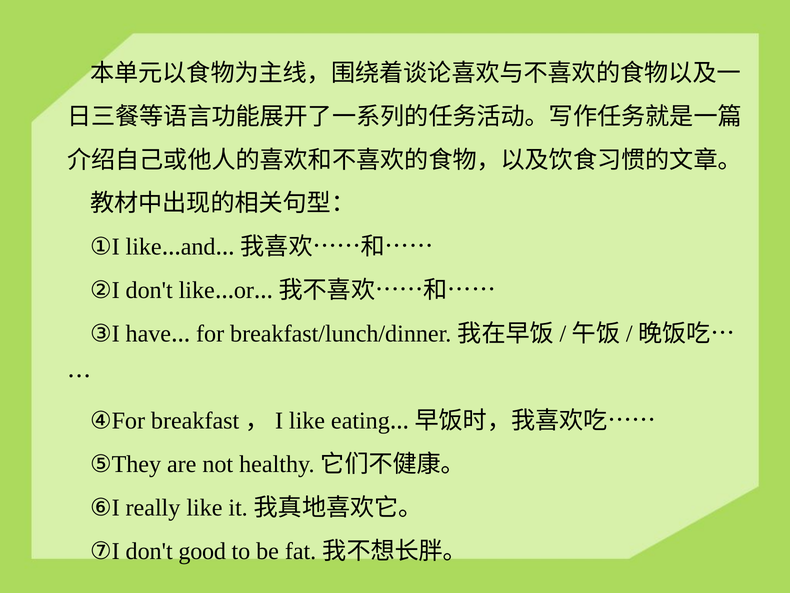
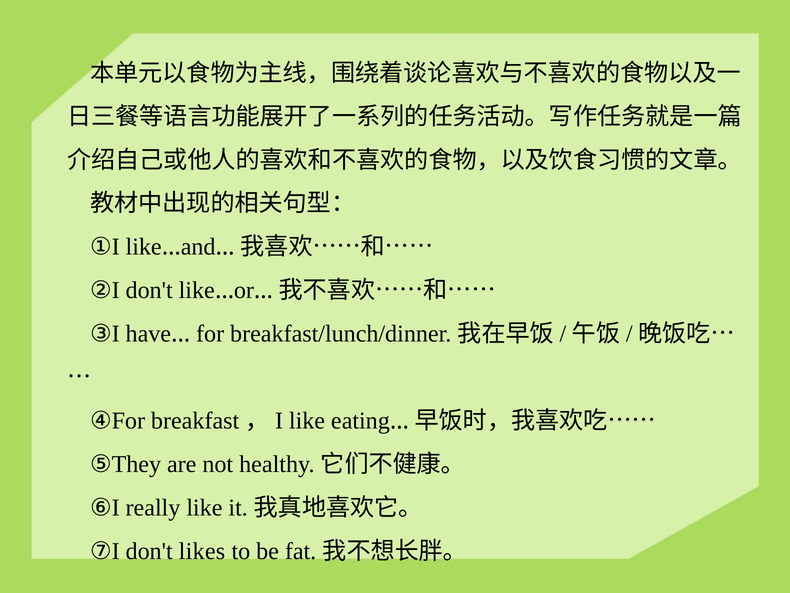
good: good -> likes
